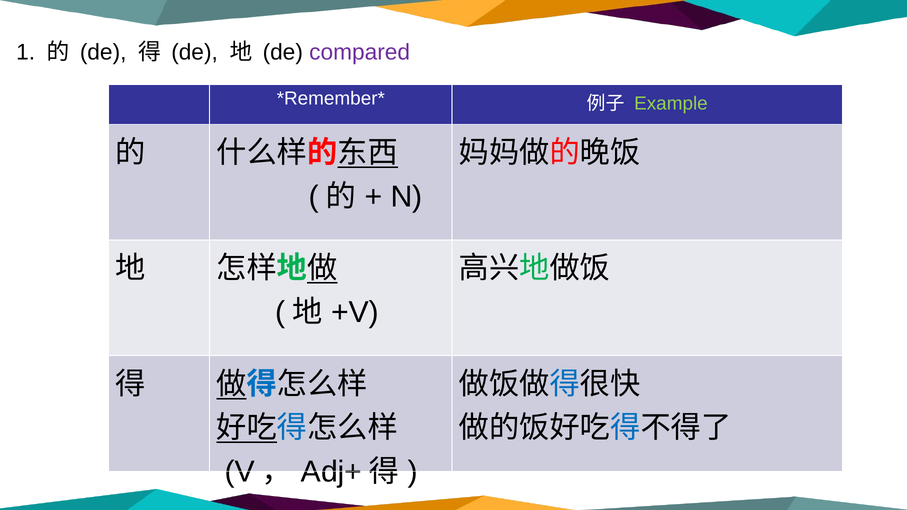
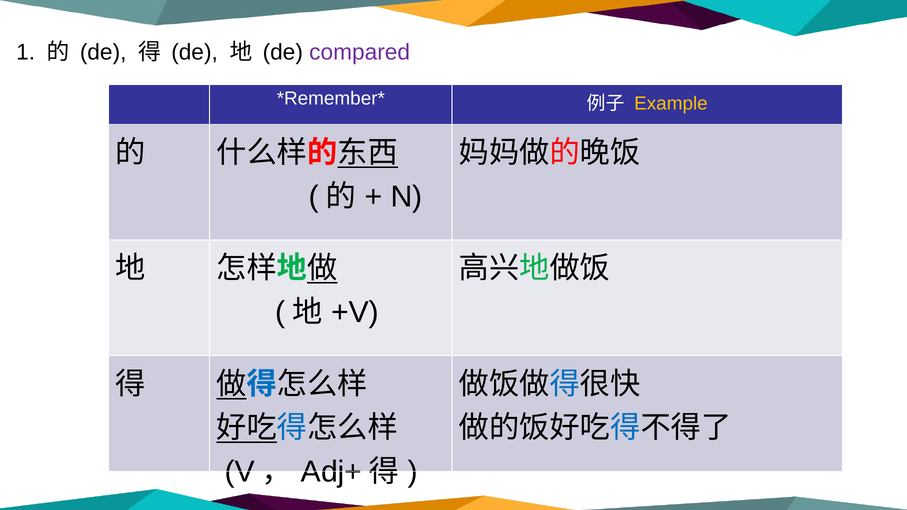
Example colour: light green -> yellow
